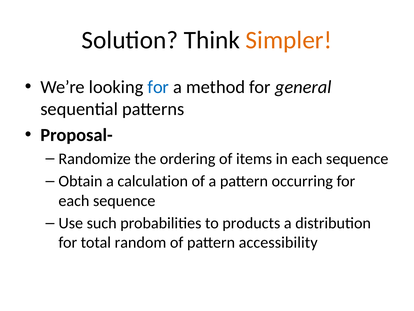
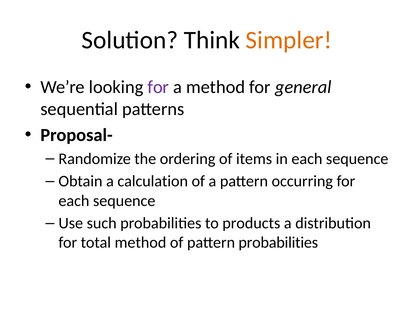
for at (158, 87) colour: blue -> purple
total random: random -> method
pattern accessibility: accessibility -> probabilities
